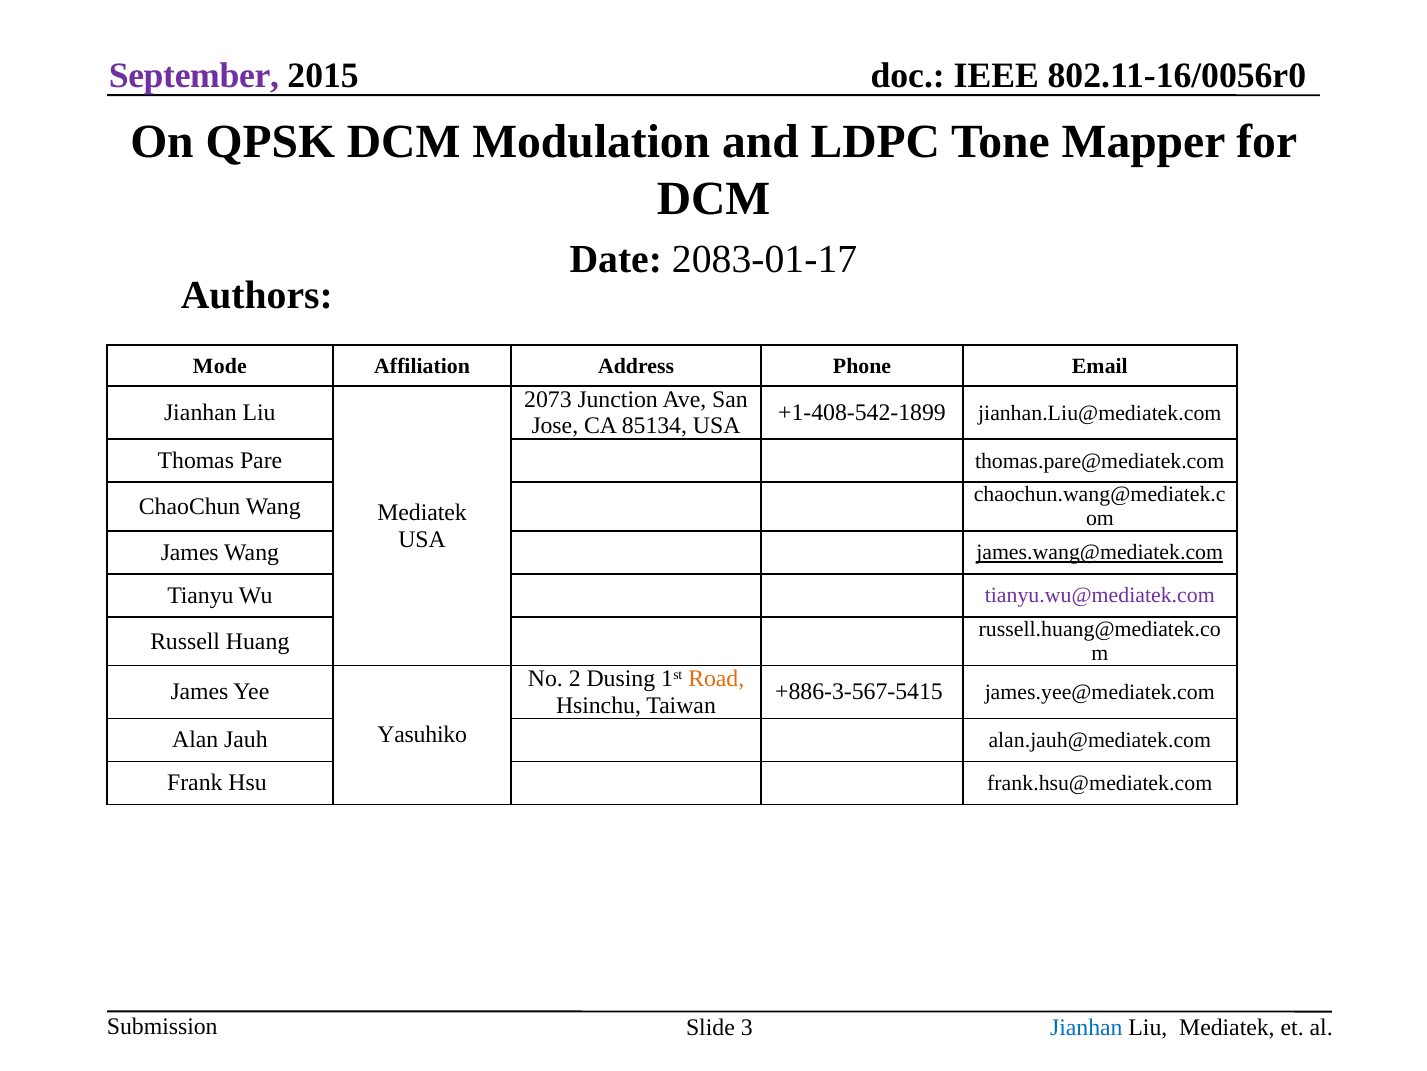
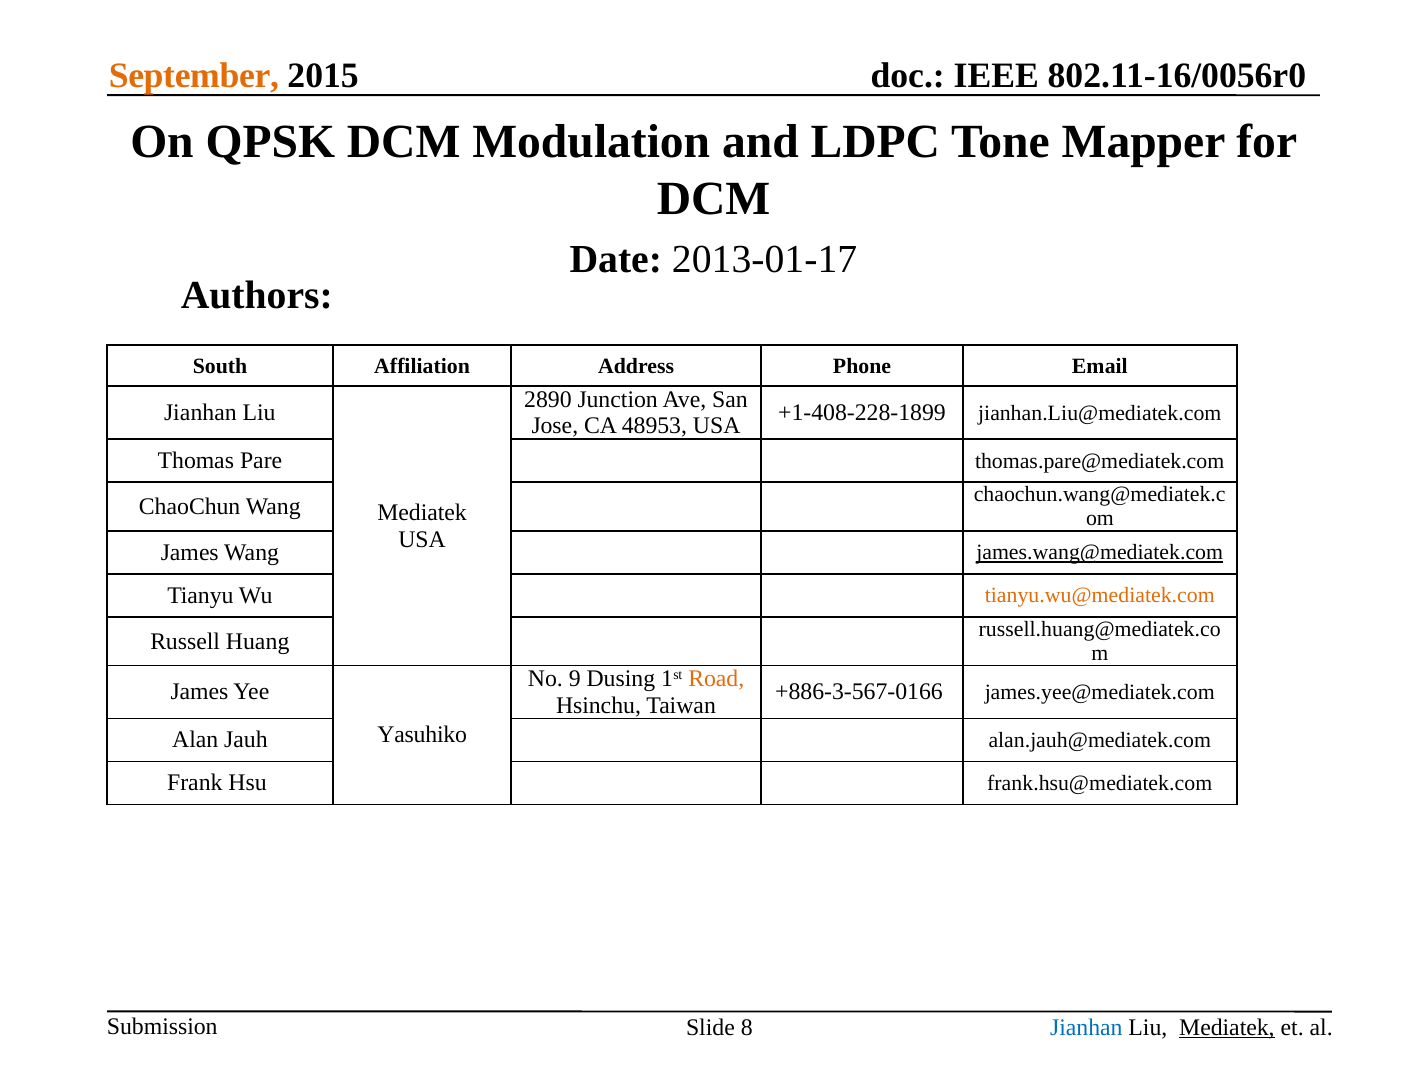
September colour: purple -> orange
2083-01-17: 2083-01-17 -> 2013-01-17
Mode: Mode -> South
2073: 2073 -> 2890
+1-408-542-1899: +1-408-542-1899 -> +1-408-228-1899
85134: 85134 -> 48953
tianyu.wu@mediatek.com colour: purple -> orange
2: 2 -> 9
+886-3-567-5415: +886-3-567-5415 -> +886-3-567-0166
3: 3 -> 8
Mediatek at (1227, 1026) underline: none -> present
